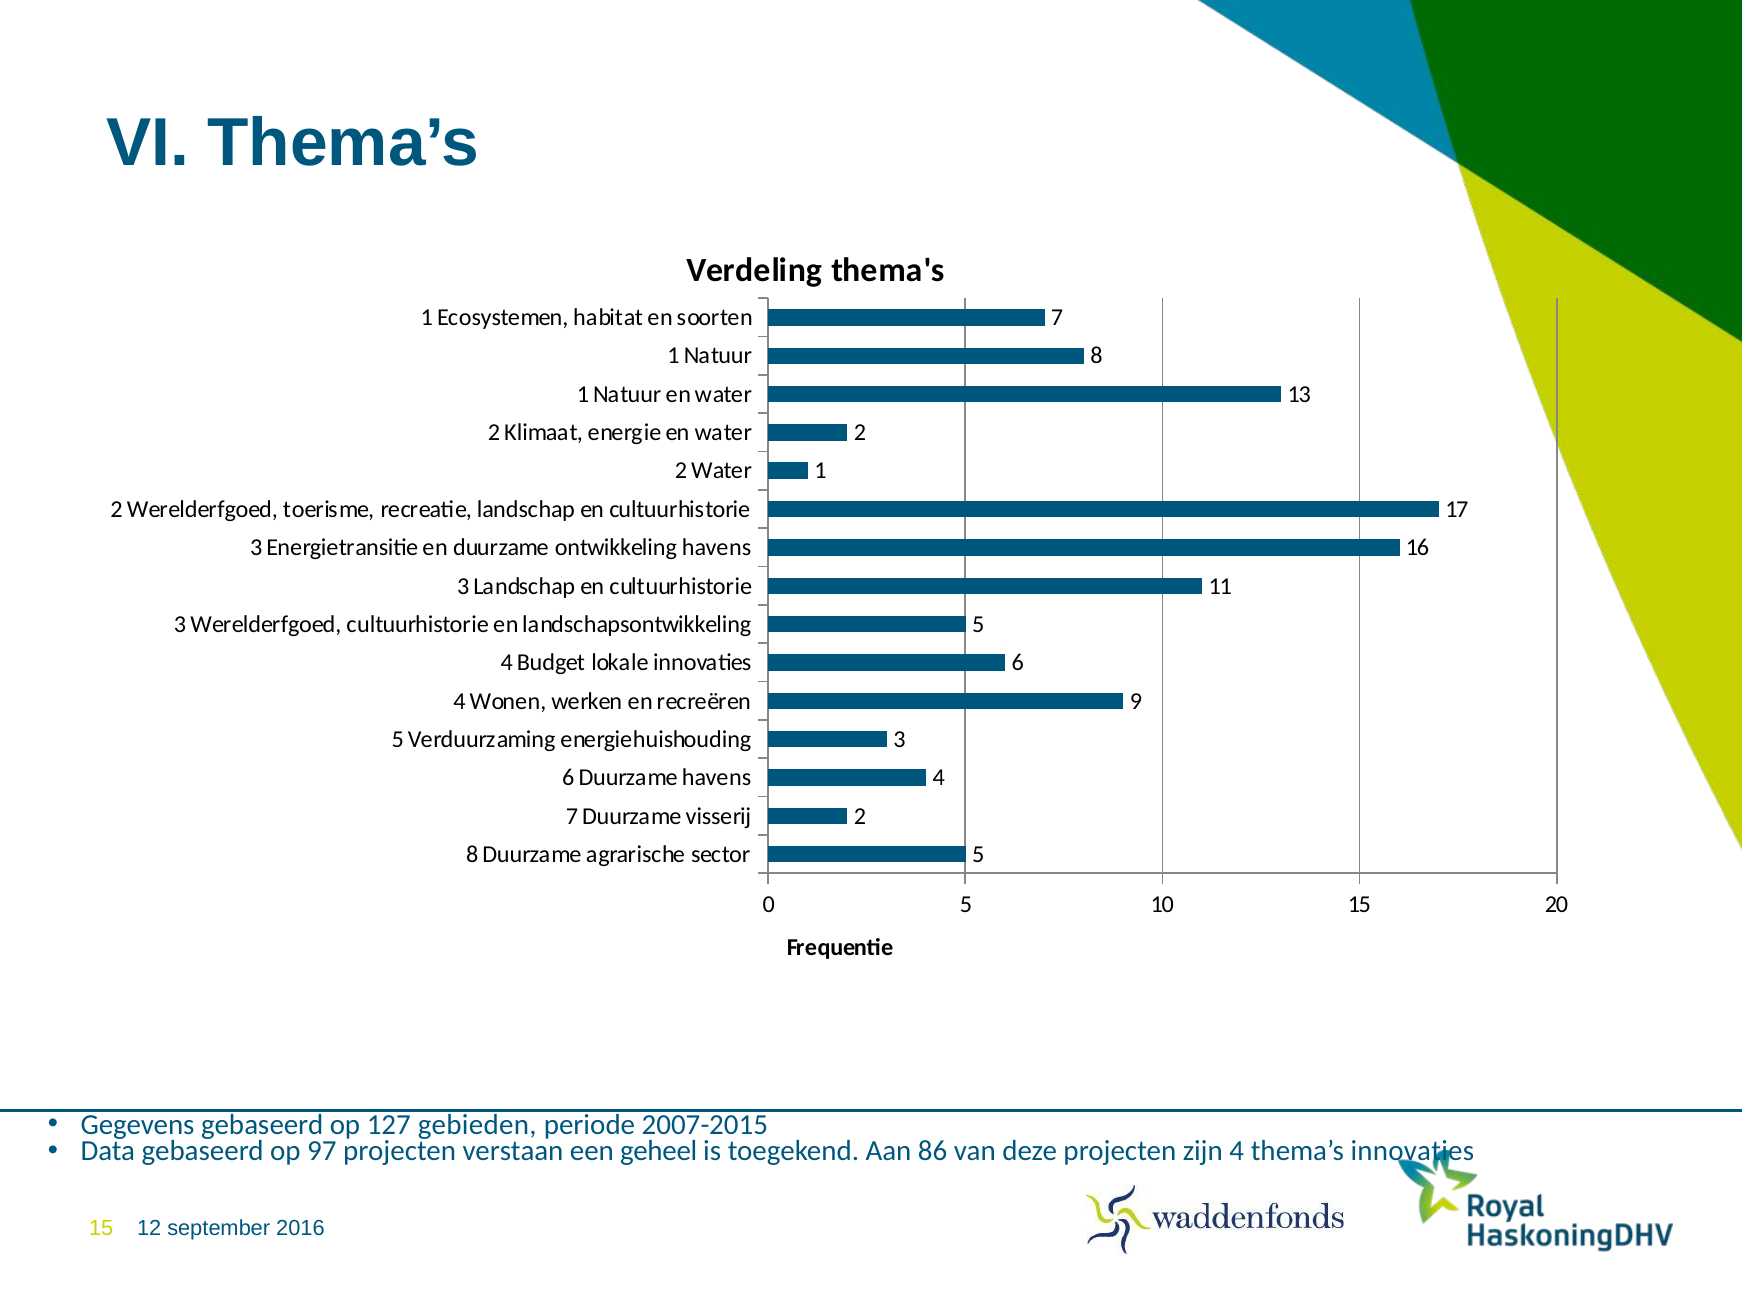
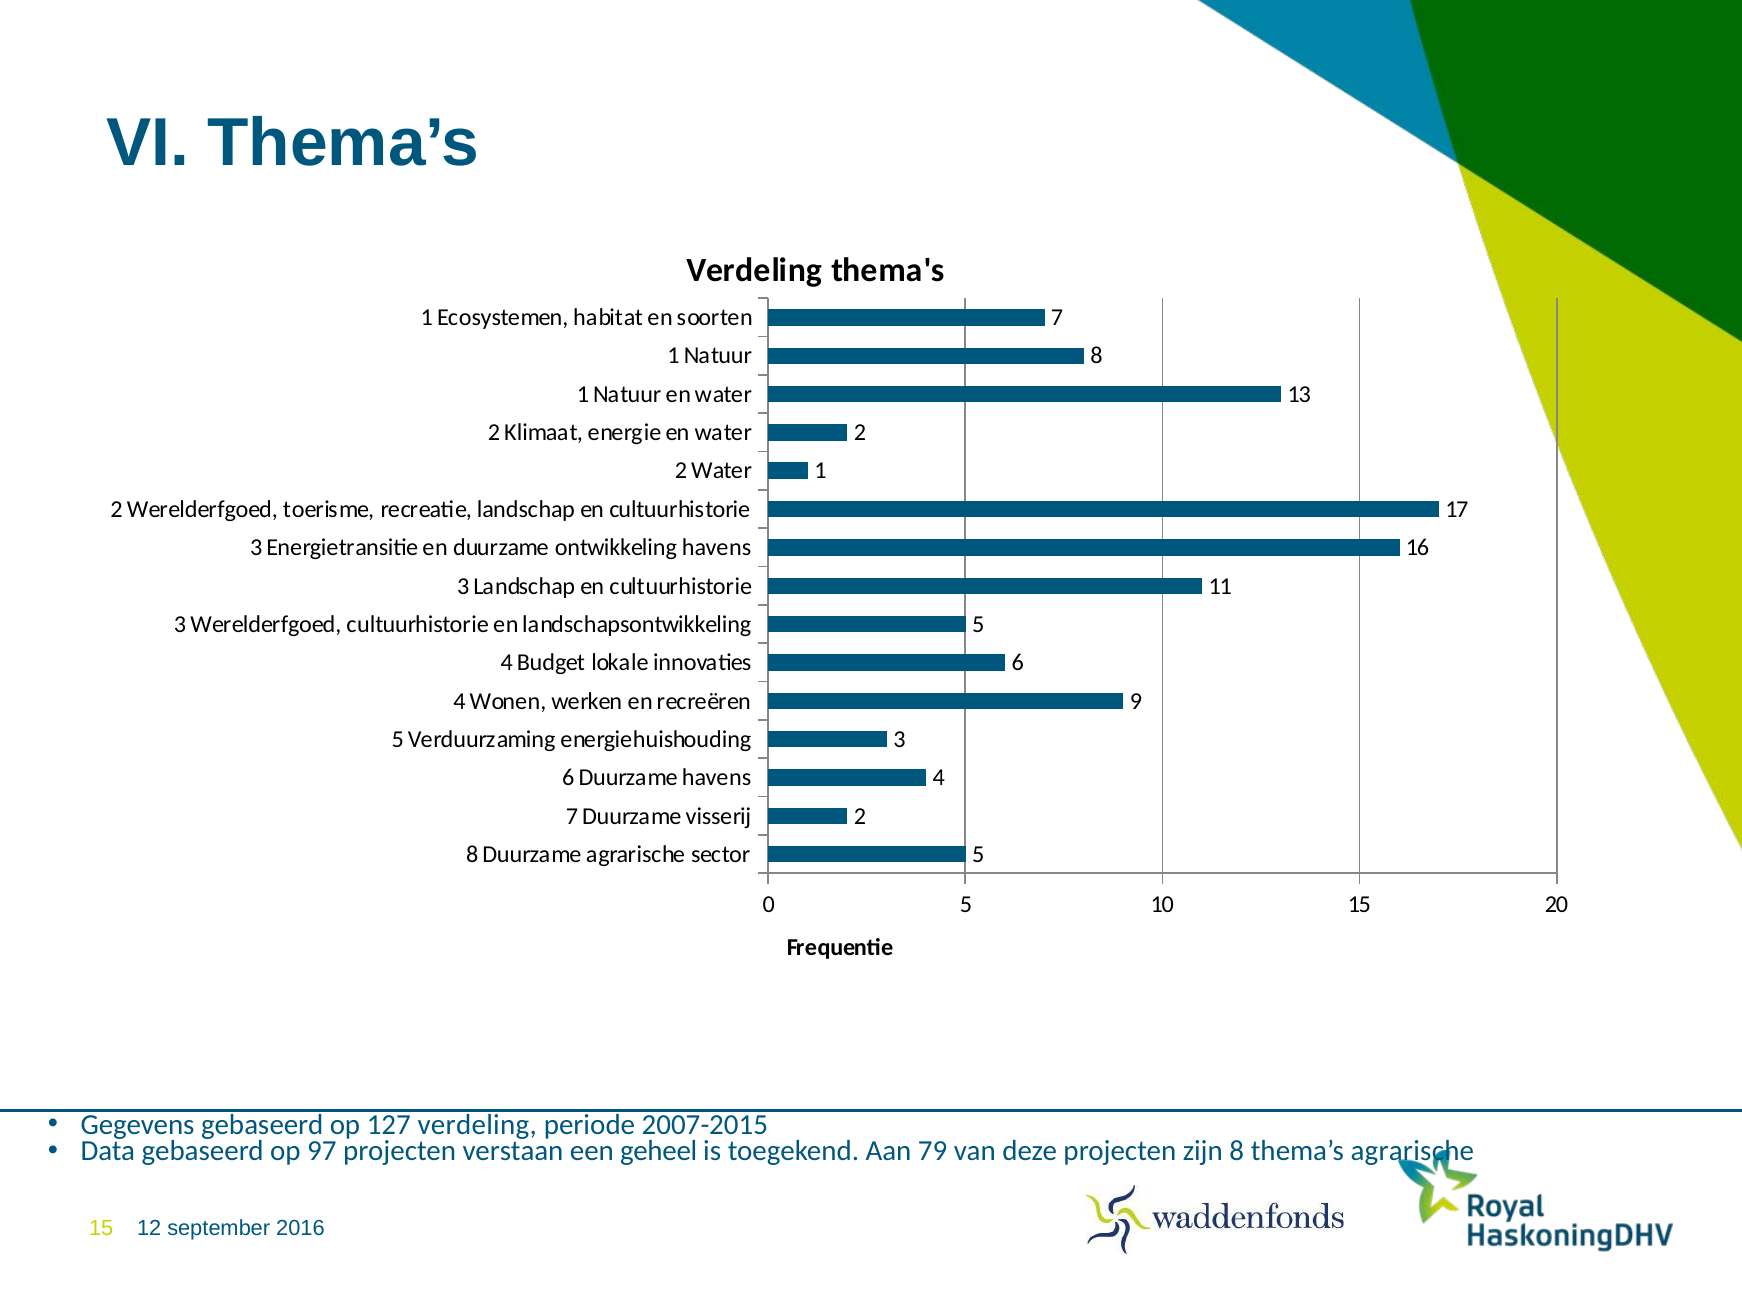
127 gebieden: gebieden -> verdeling
86: 86 -> 79
zijn 4: 4 -> 8
thema’s innovaties: innovaties -> agrarische
